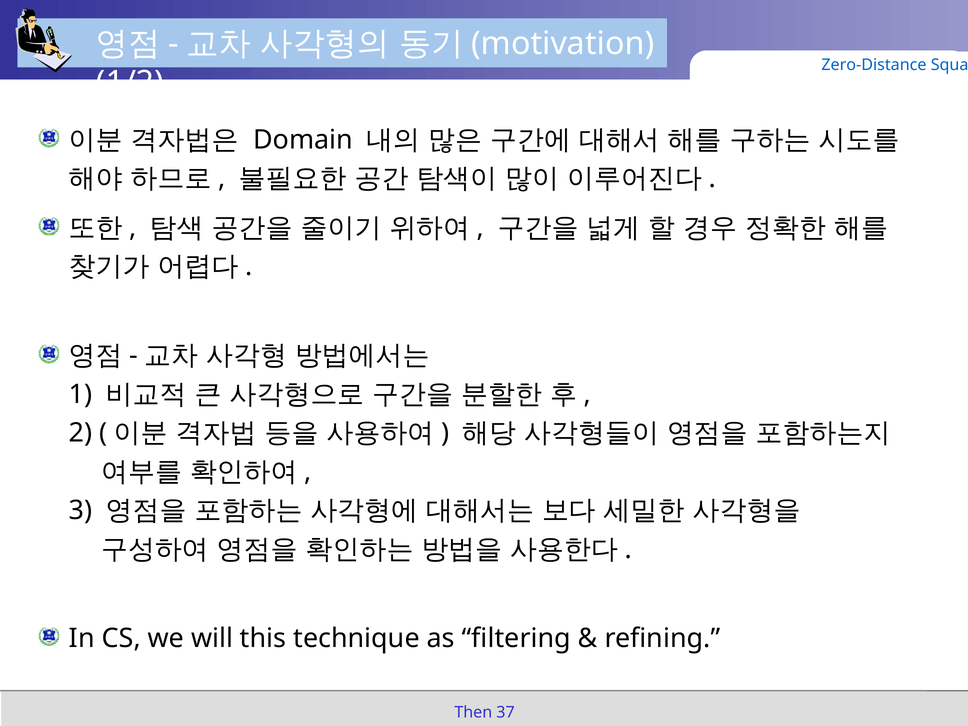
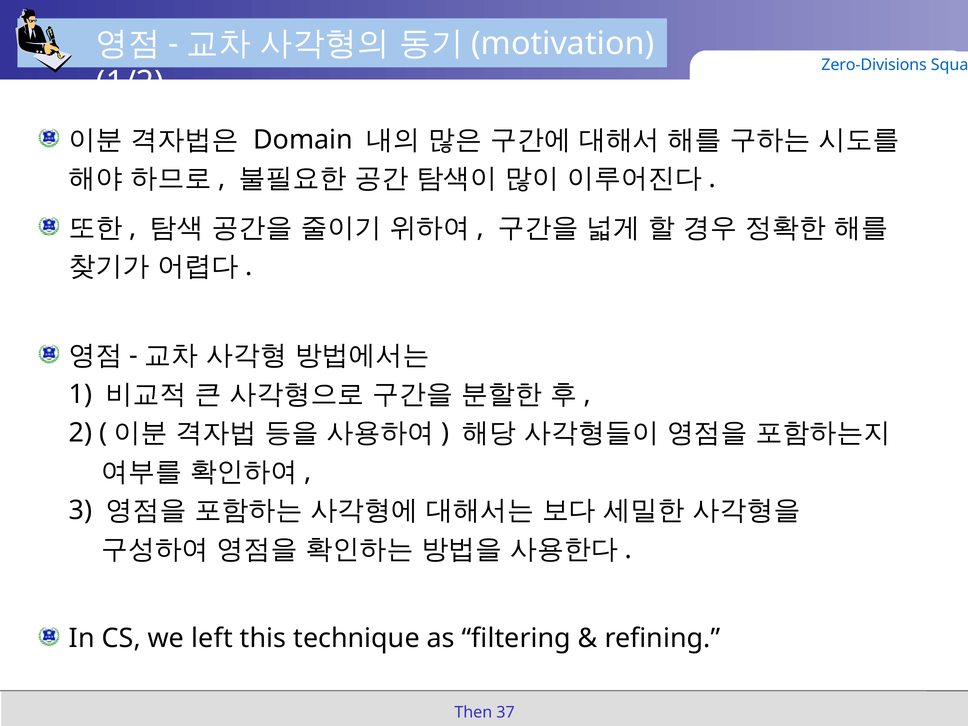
Zero-Distance: Zero-Distance -> Zero-Divisions
will: will -> left
